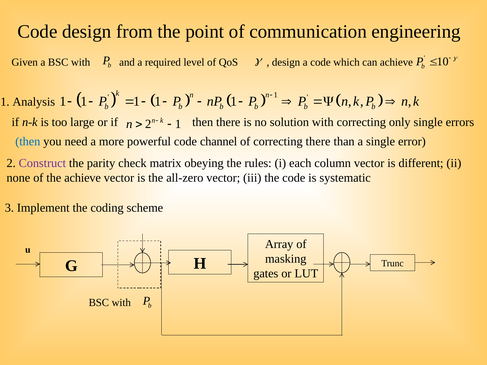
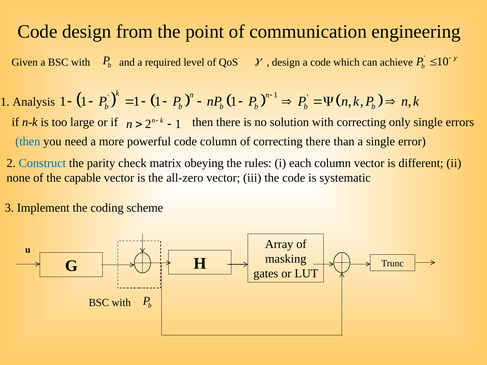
code channel: channel -> column
Construct colour: purple -> blue
the achieve: achieve -> capable
